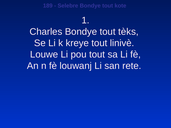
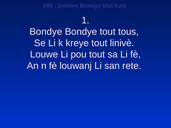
Charles at (46, 32): Charles -> Bondye
tèks: tèks -> tous
